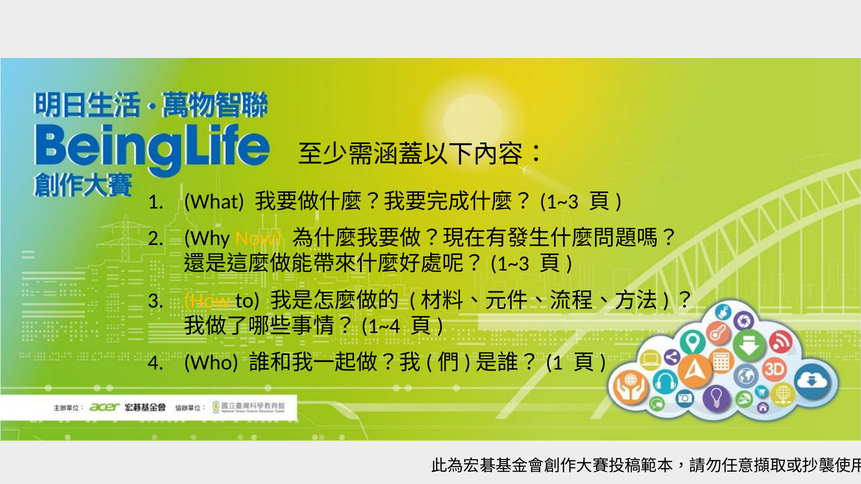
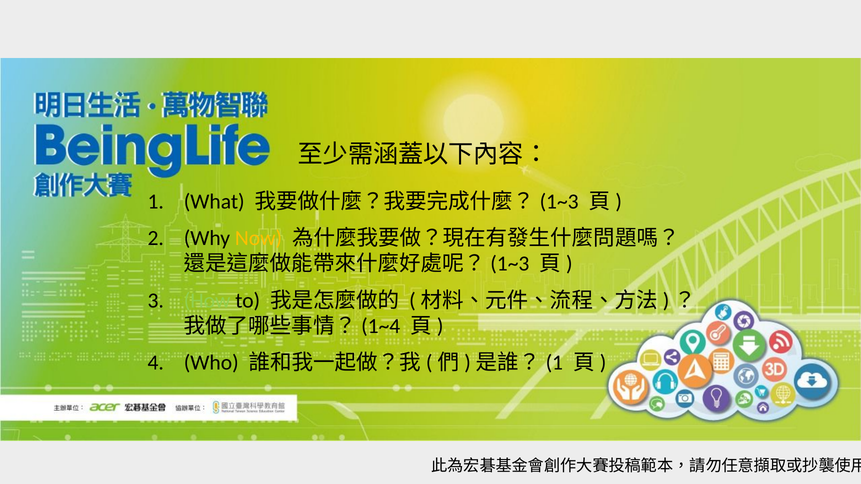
How colour: yellow -> light green
